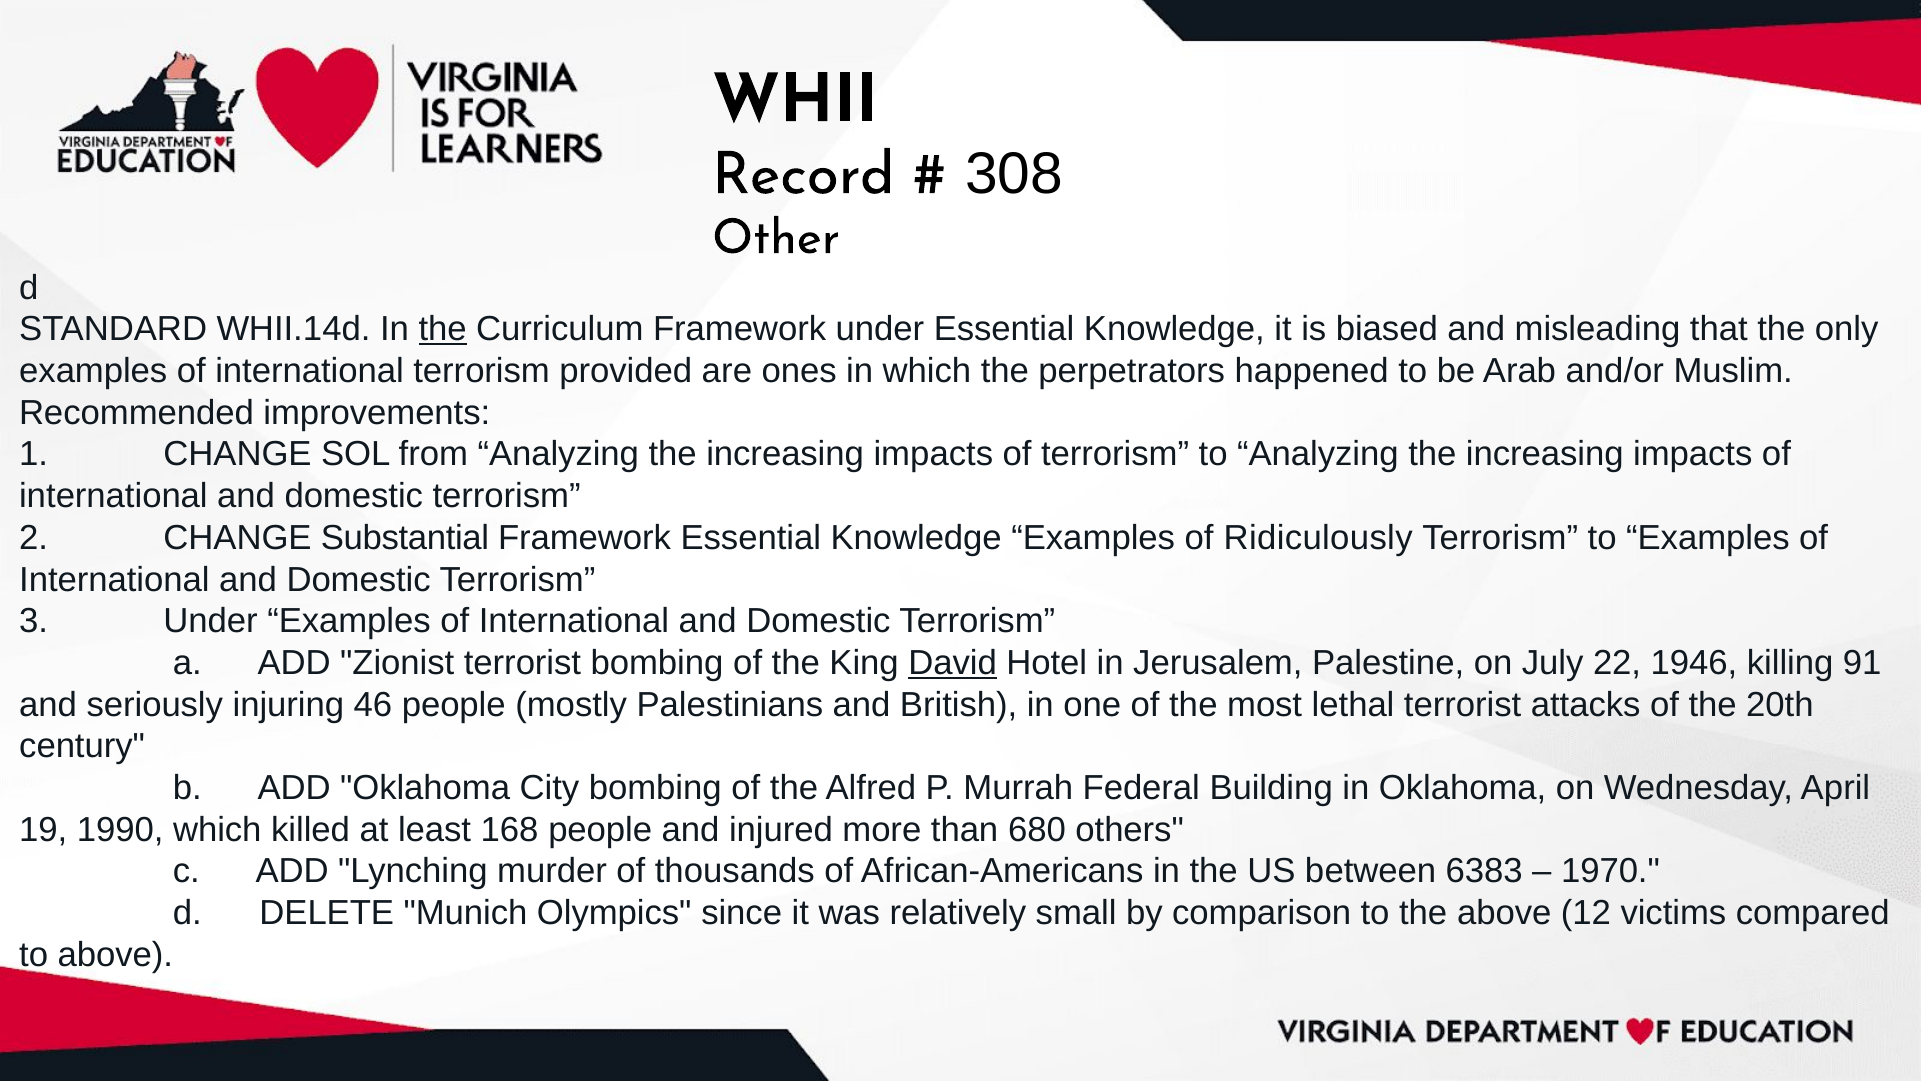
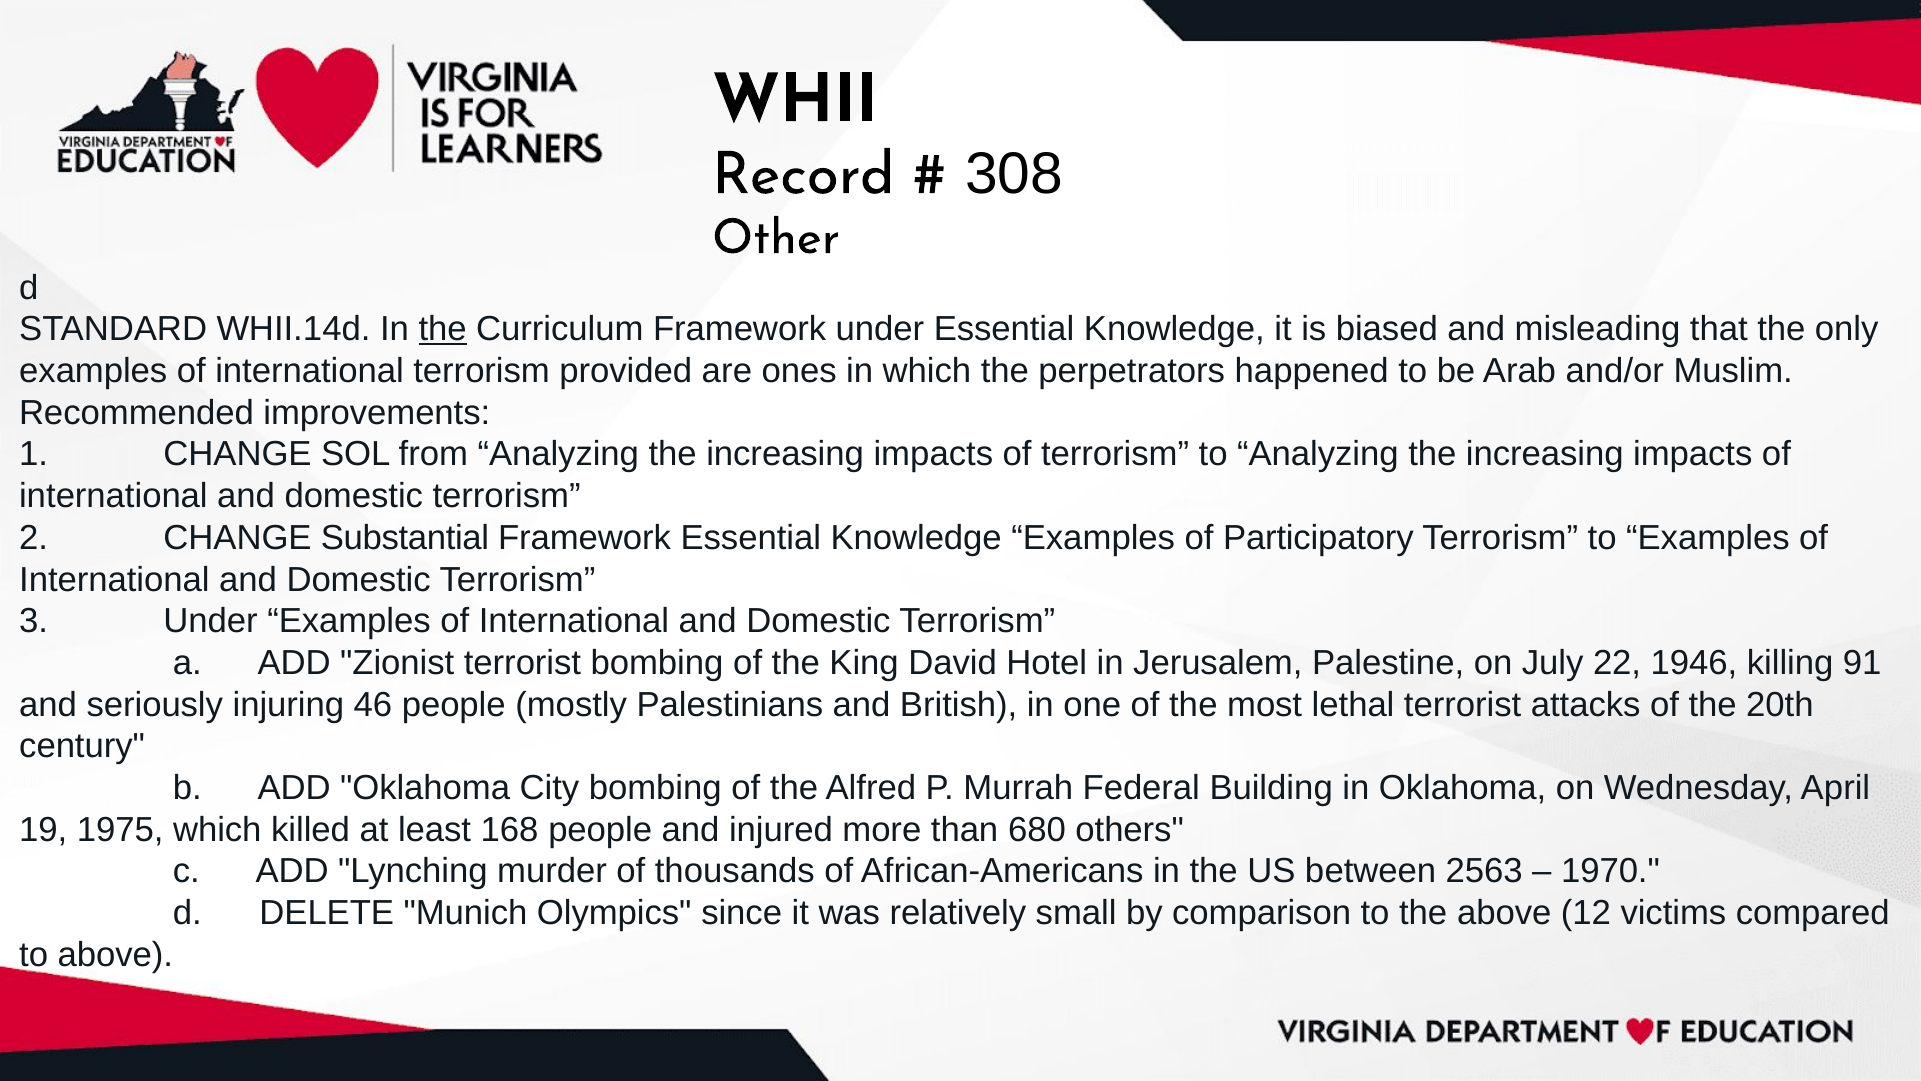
Ridiculously: Ridiculously -> Participatory
David underline: present -> none
1990: 1990 -> 1975
6383: 6383 -> 2563
